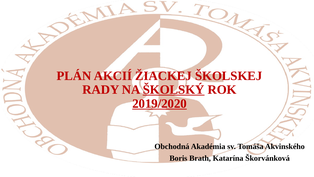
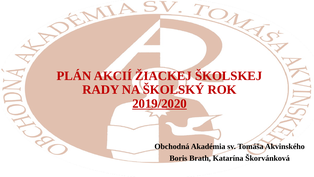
ŠKOLSKÝ underline: present -> none
